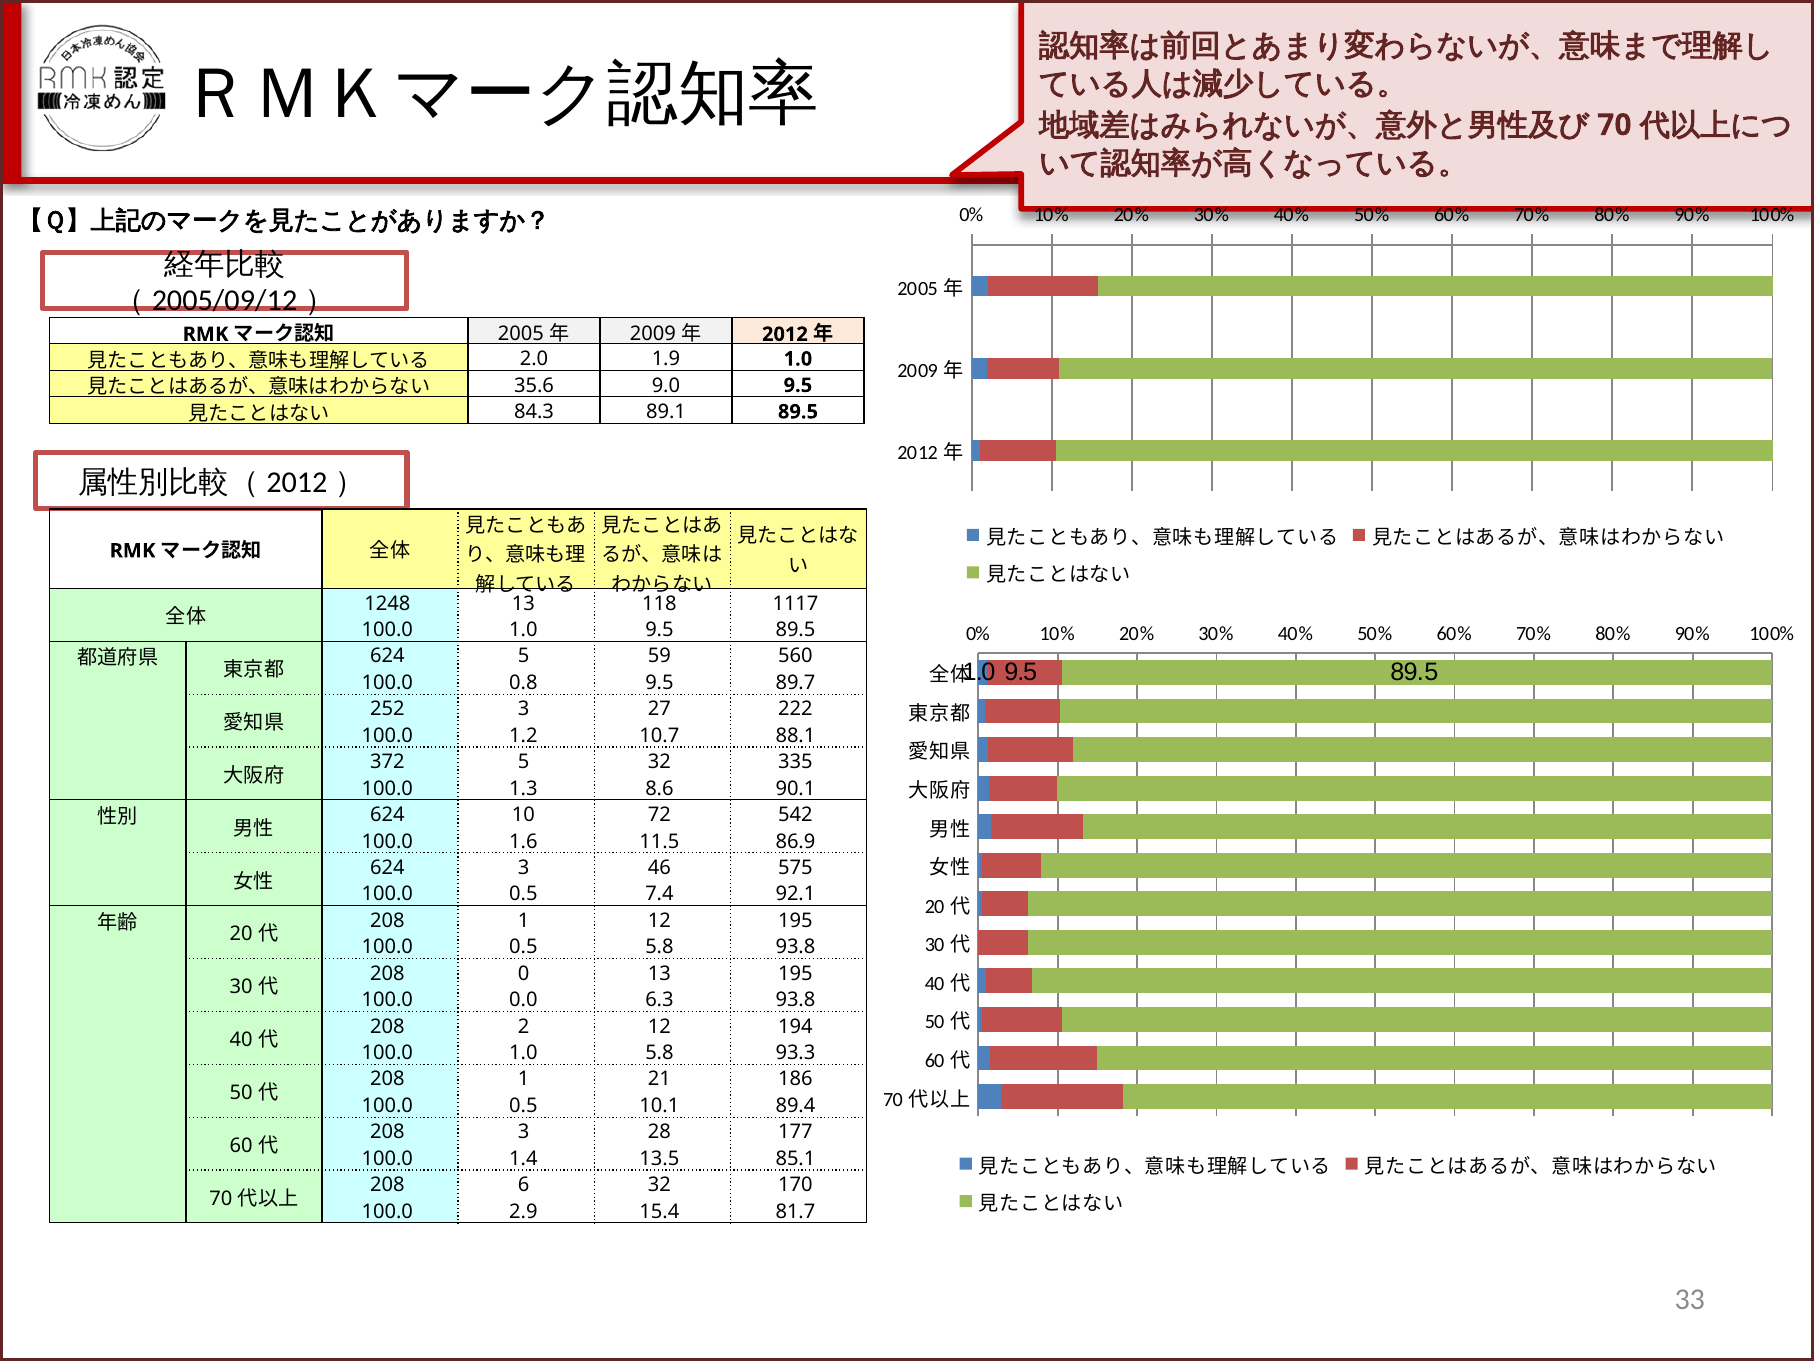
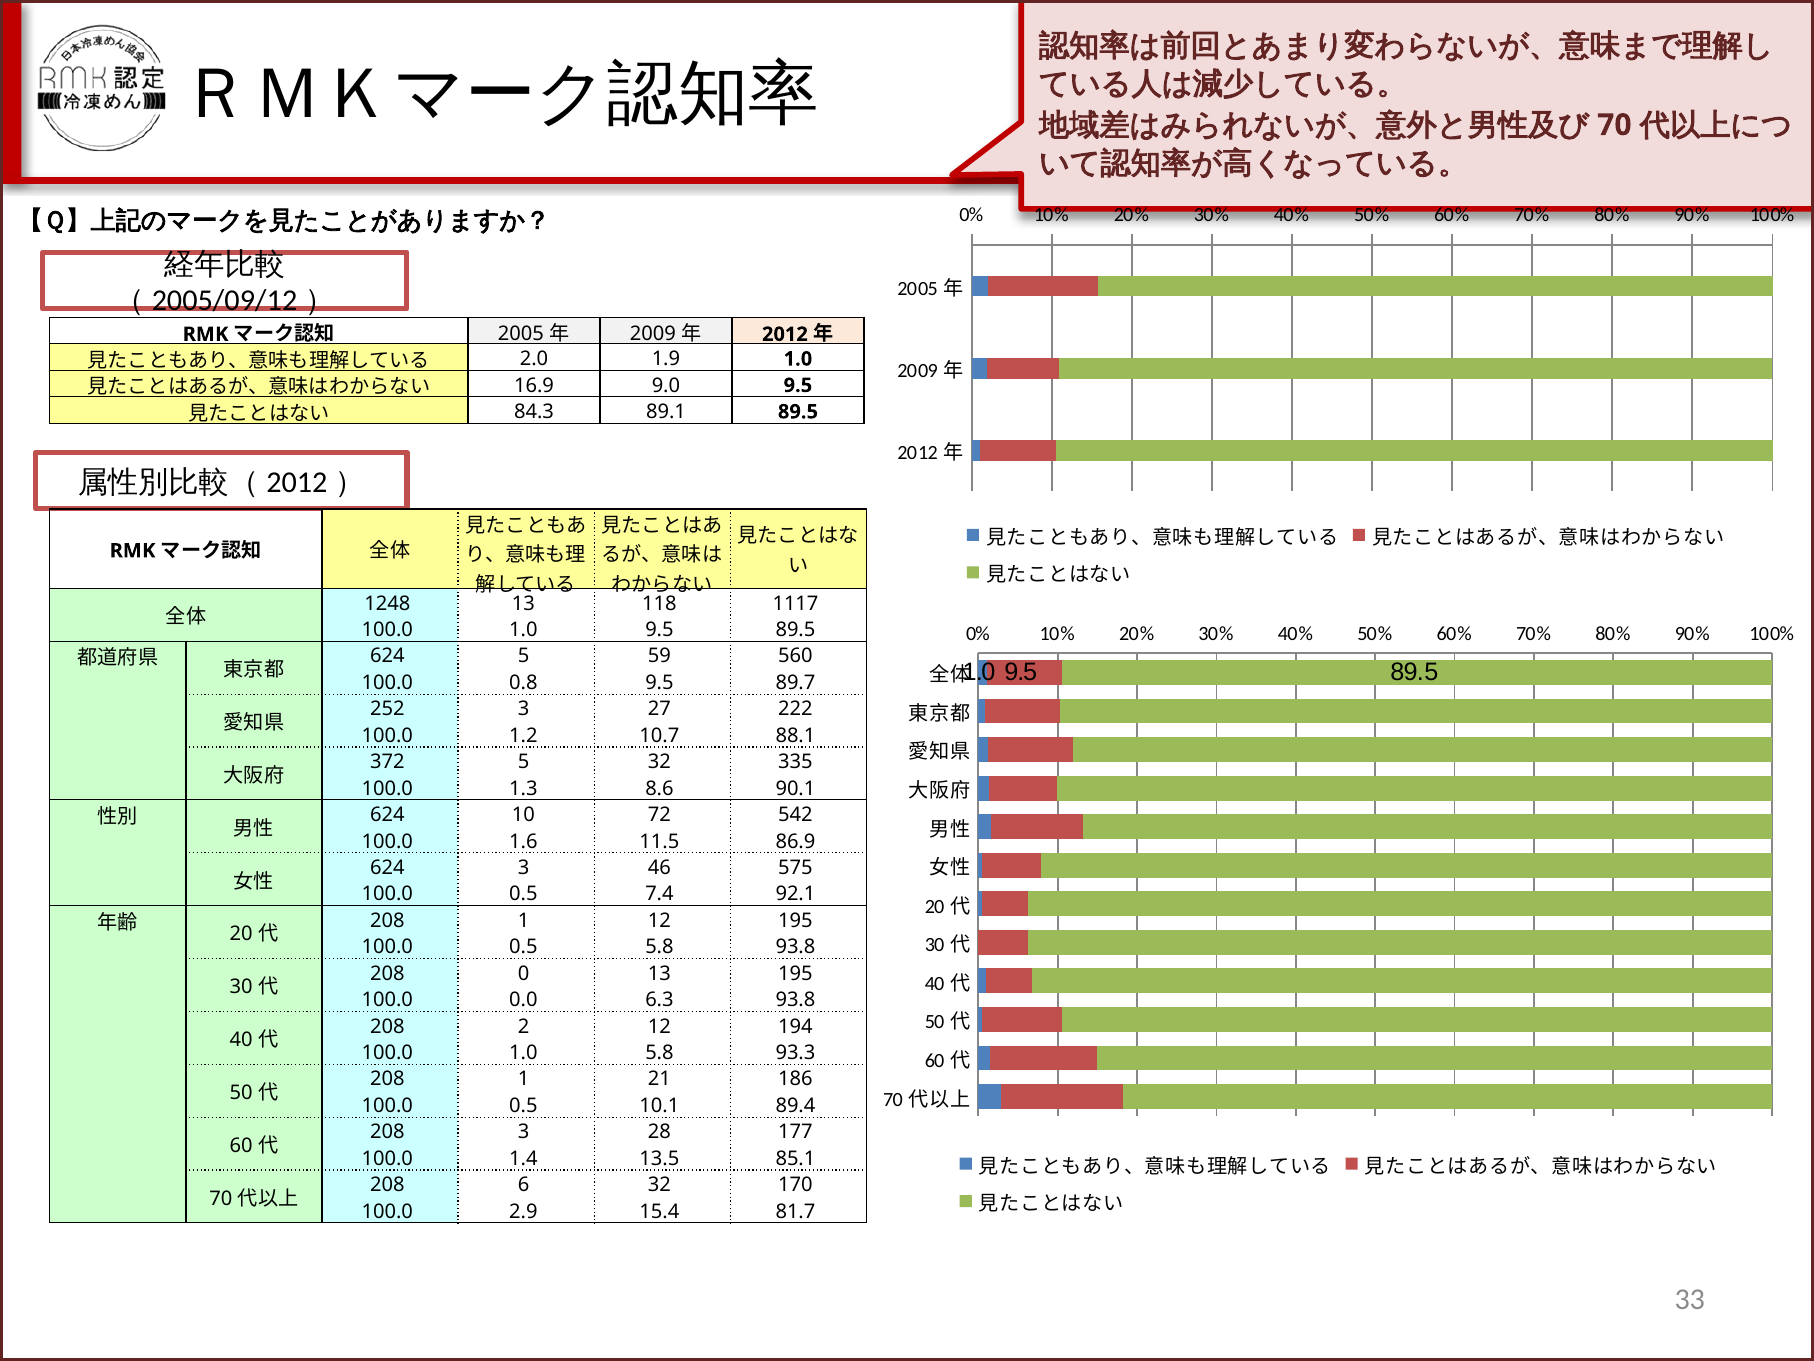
35.6: 35.6 -> 16.9
